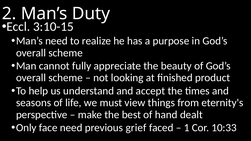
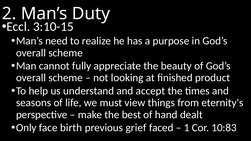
face need: need -> birth
10:33: 10:33 -> 10:83
